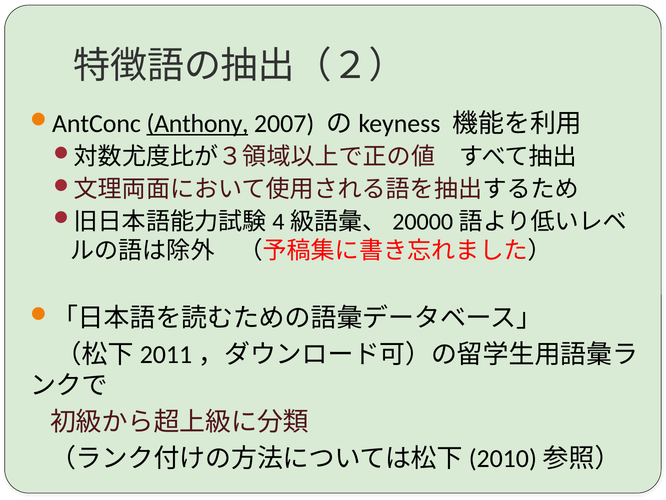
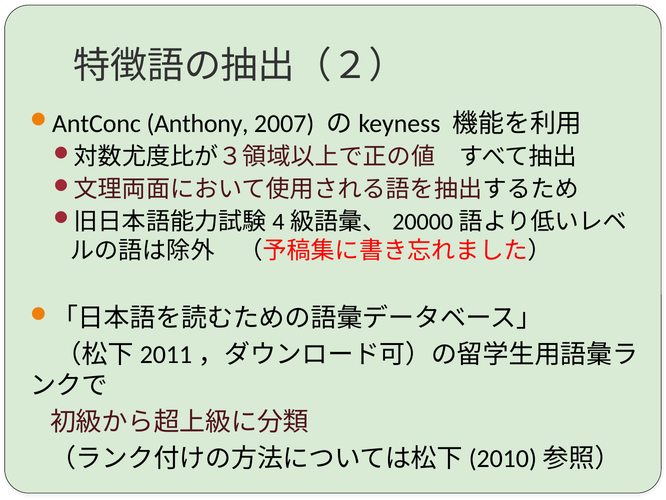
Anthony underline: present -> none
